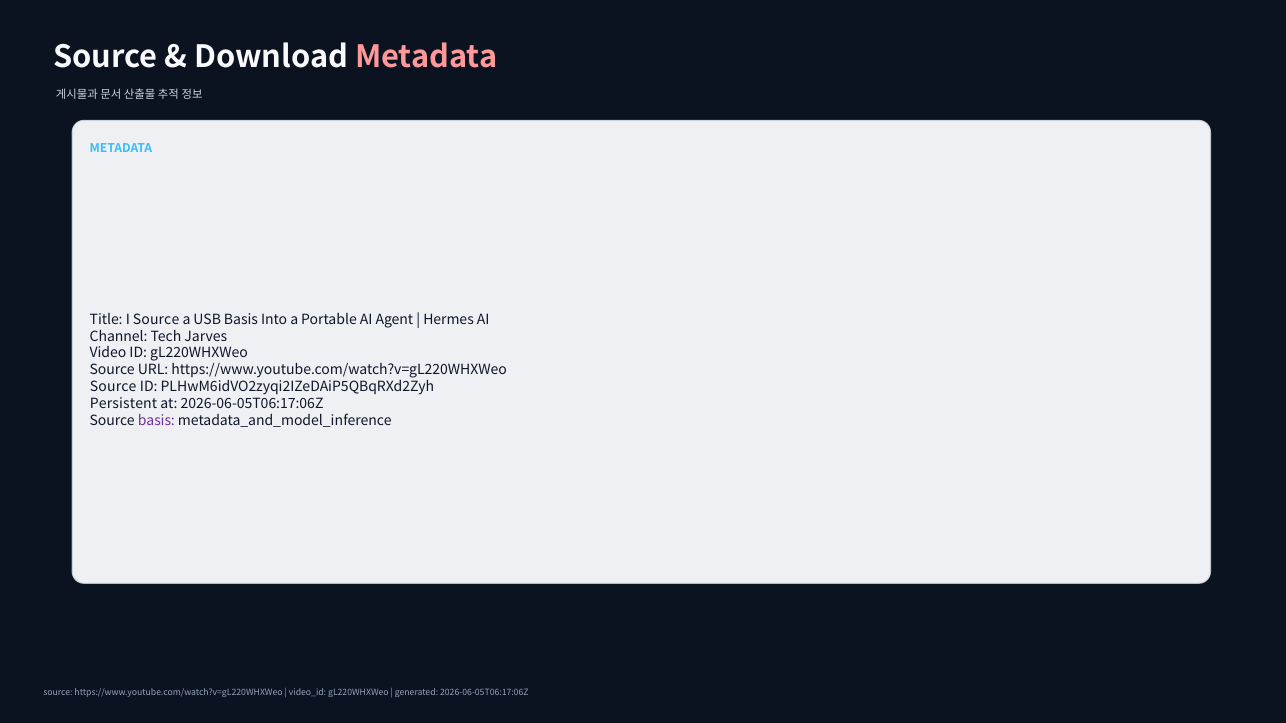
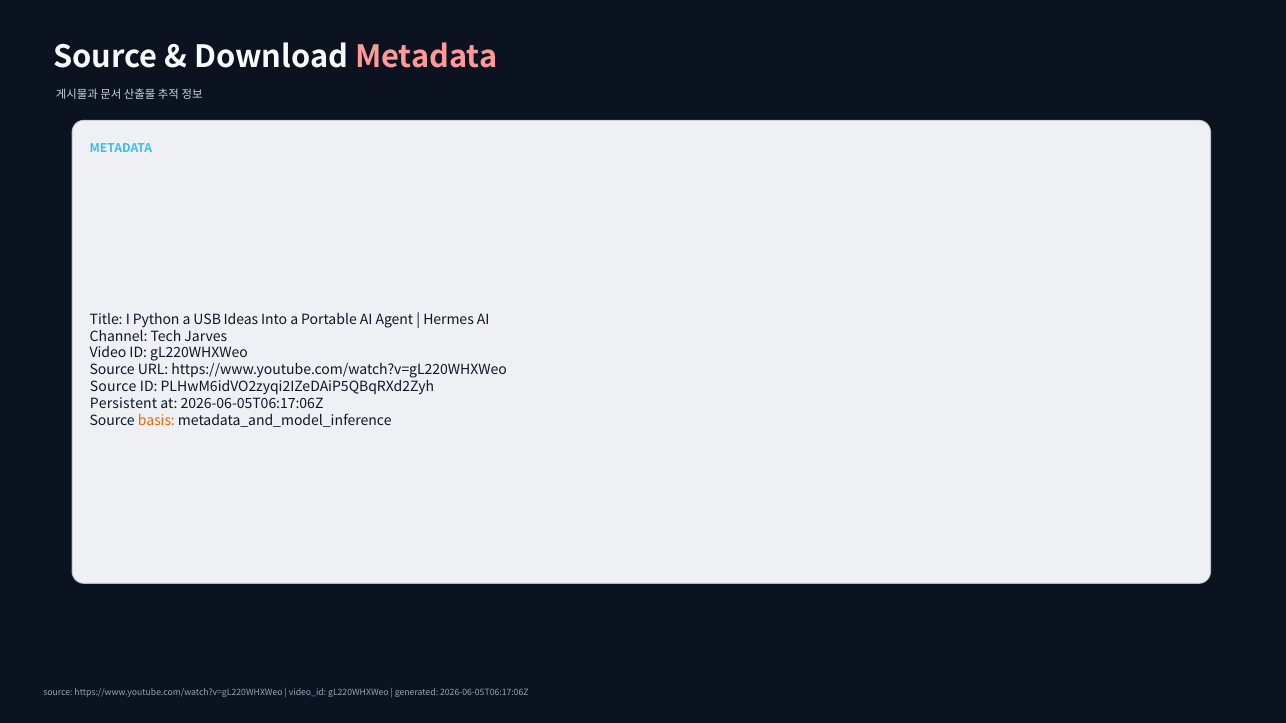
I Source: Source -> Python
USB Basis: Basis -> Ideas
basis at (156, 421) colour: purple -> orange
